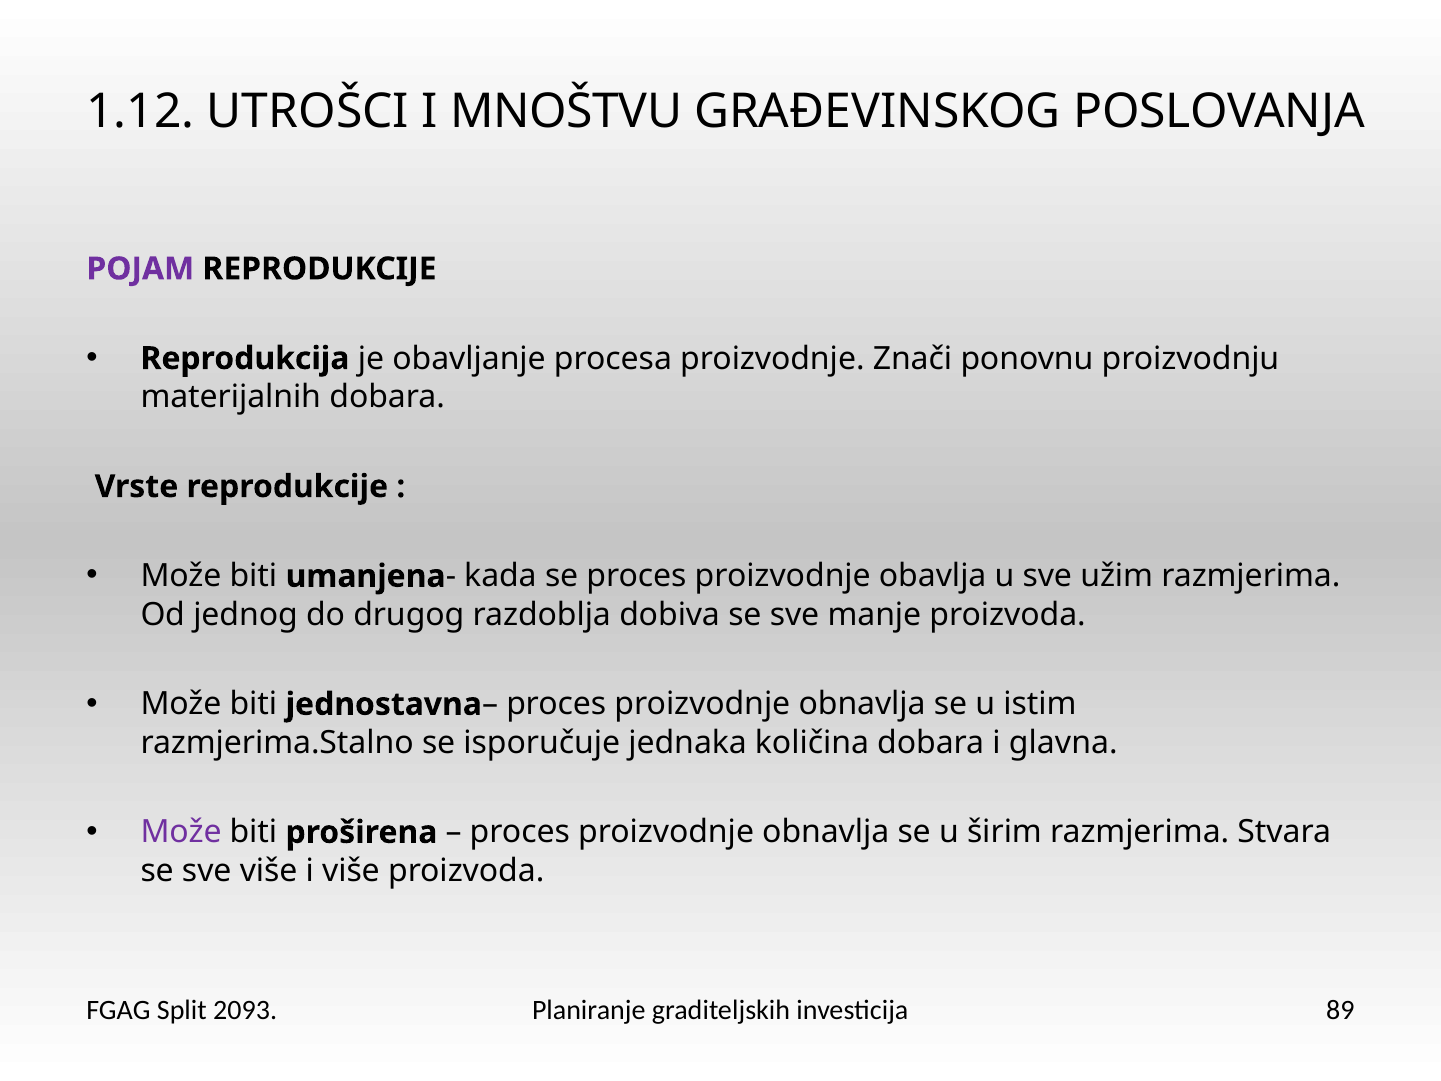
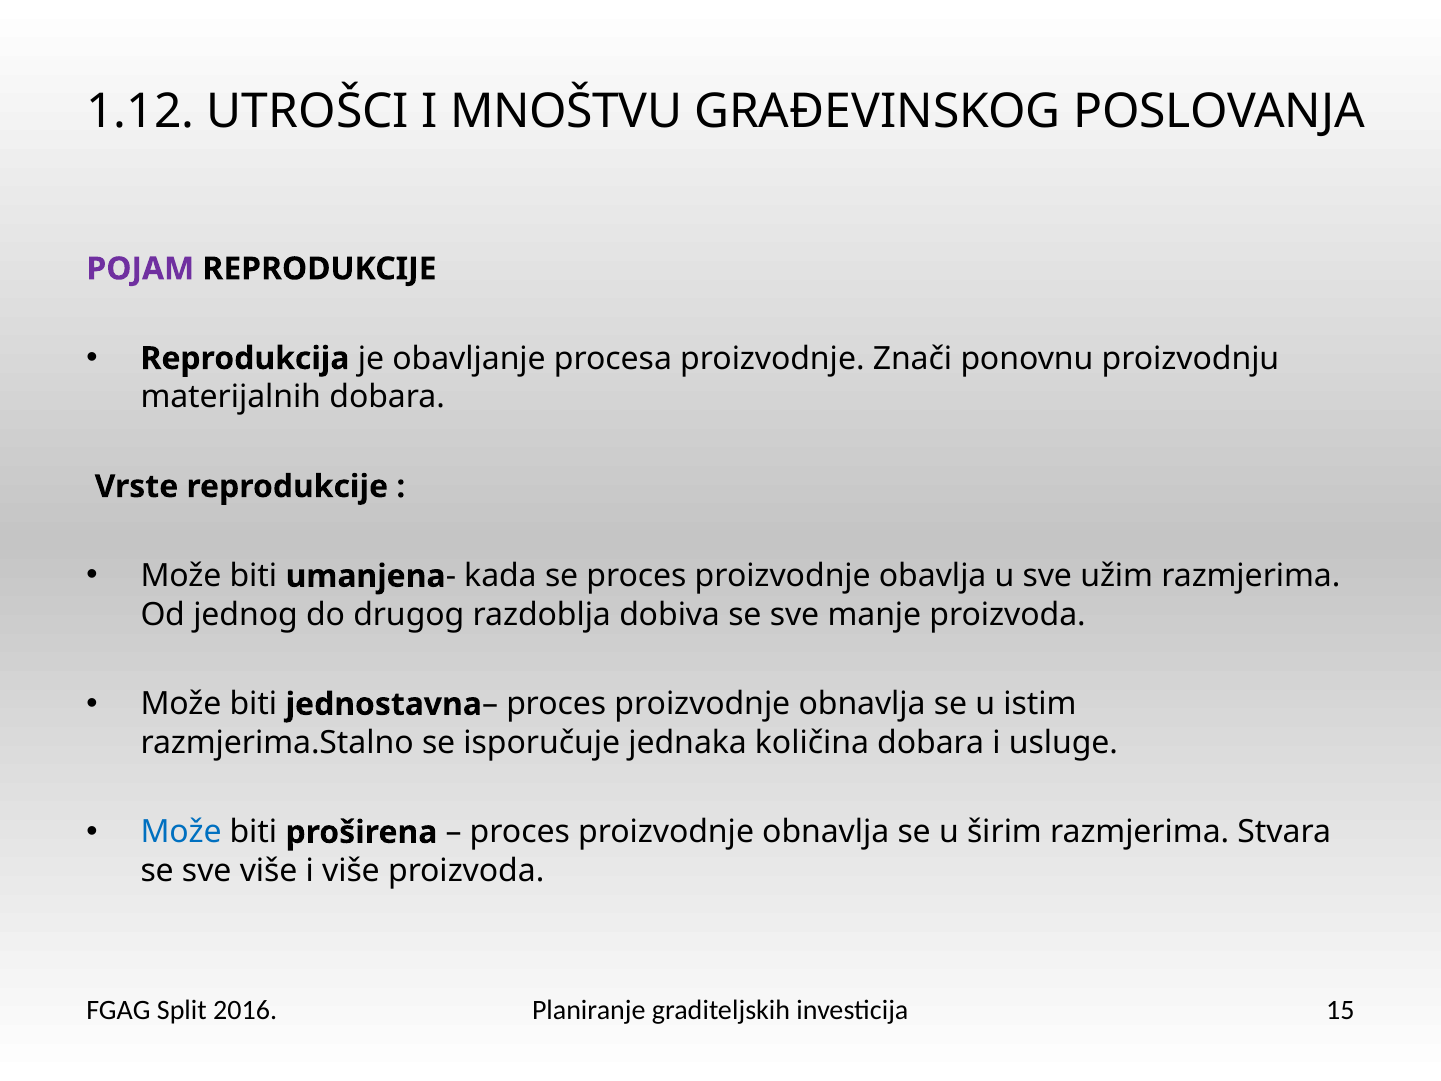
glavna: glavna -> usluge
Može at (181, 832) colour: purple -> blue
2093: 2093 -> 2016
89: 89 -> 15
